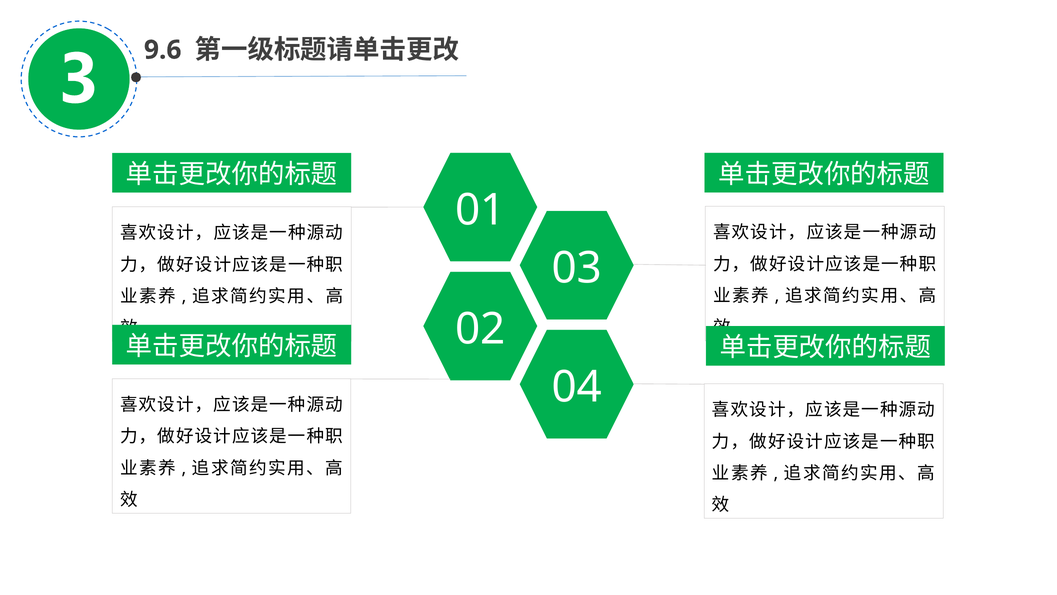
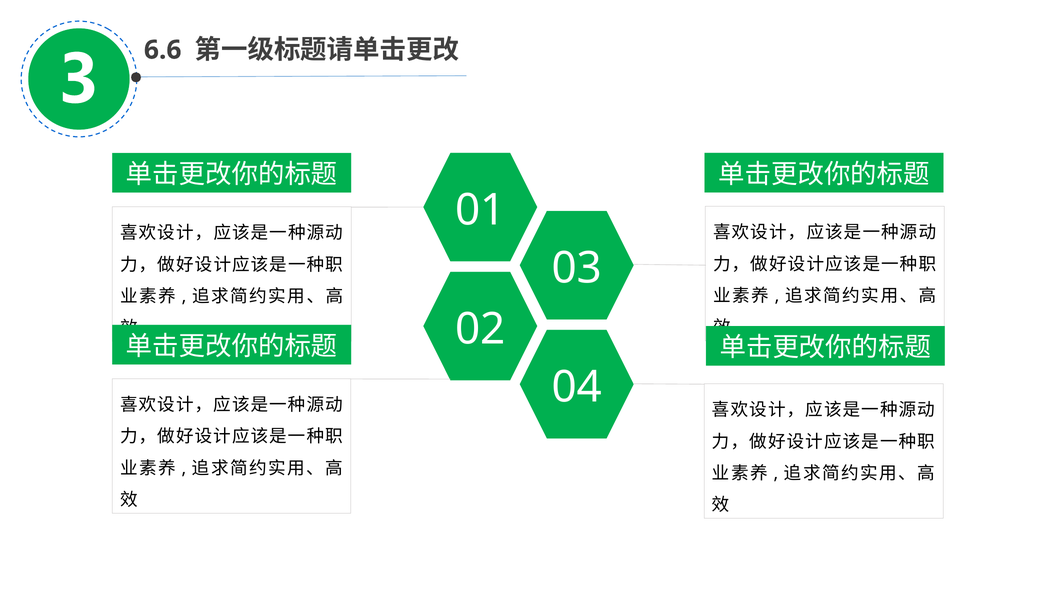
9.6: 9.6 -> 6.6
